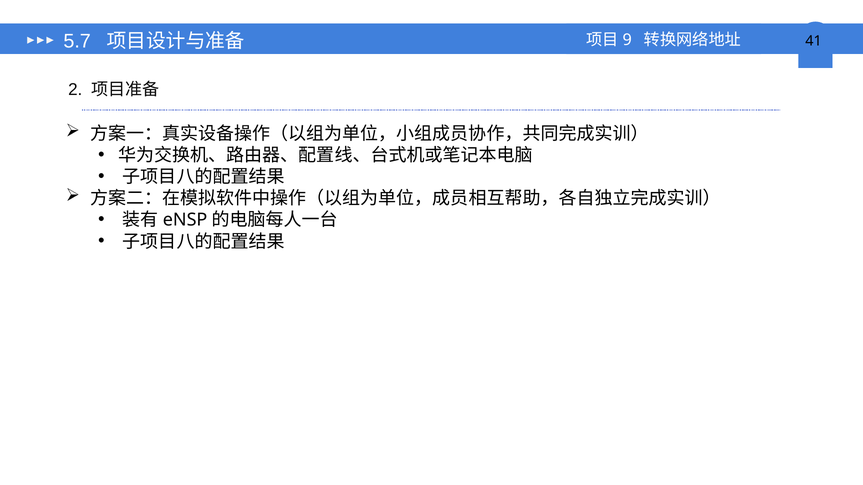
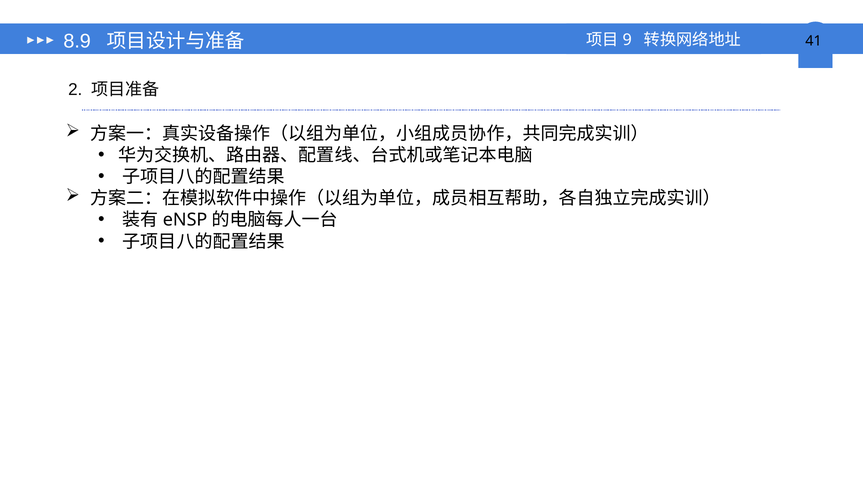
5.7: 5.7 -> 8.9
